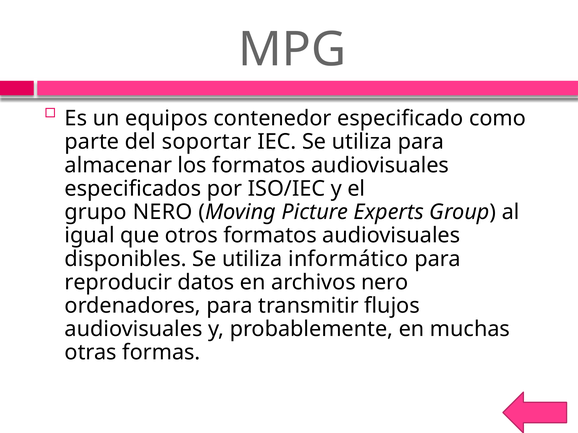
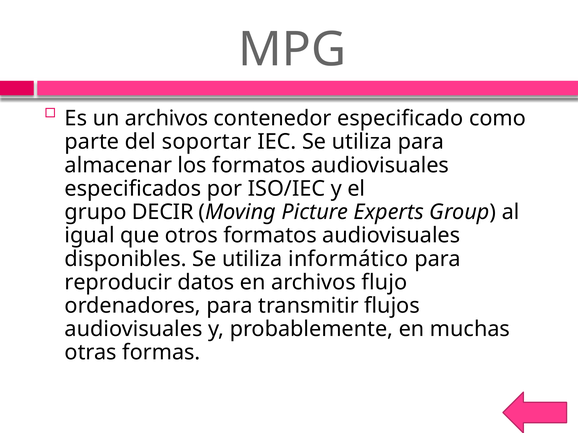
un equipos: equipos -> archivos
grupo NERO: NERO -> DECIR
archivos nero: nero -> flujo
